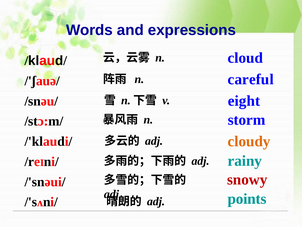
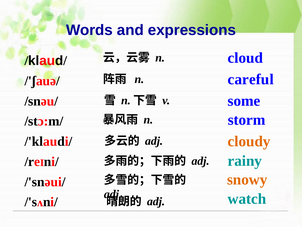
eight: eight -> some
snowy colour: red -> orange
points: points -> watch
